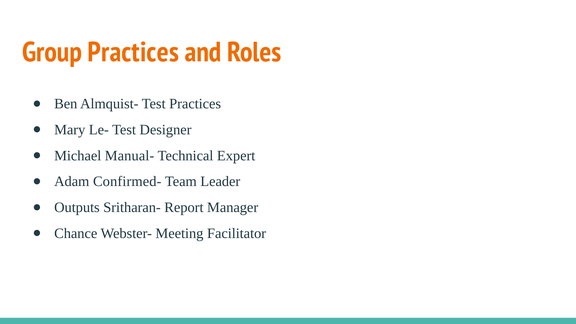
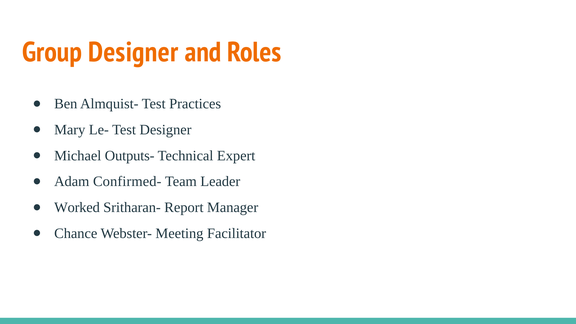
Group Practices: Practices -> Designer
Manual-: Manual- -> Outputs-
Outputs: Outputs -> Worked
